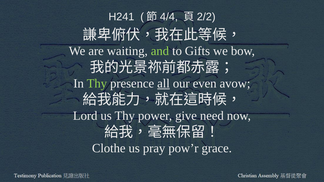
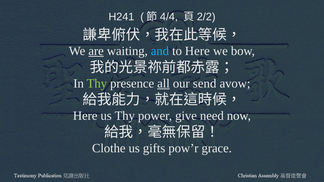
are underline: none -> present
and colour: light green -> light blue
to Gifts: Gifts -> Here
even: even -> send
Lord at (85, 116): Lord -> Here
pray: pray -> gifts
